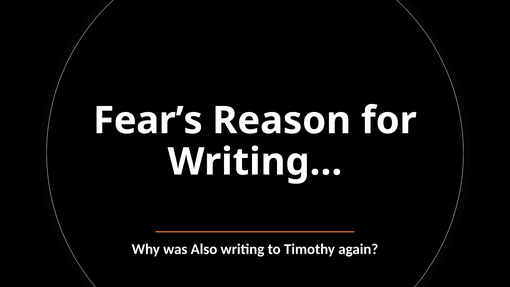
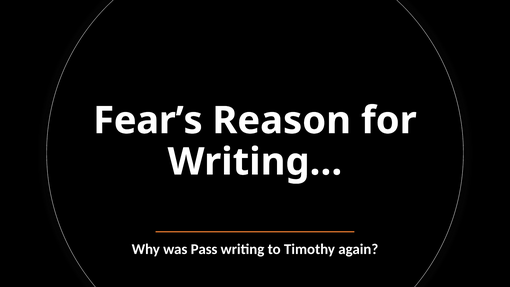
Also: Also -> Pass
